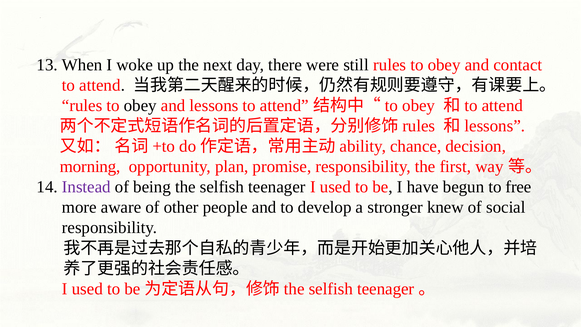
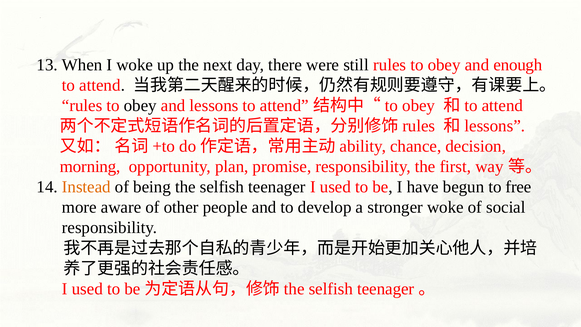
contact: contact -> enough
Instead colour: purple -> orange
stronger knew: knew -> woke
